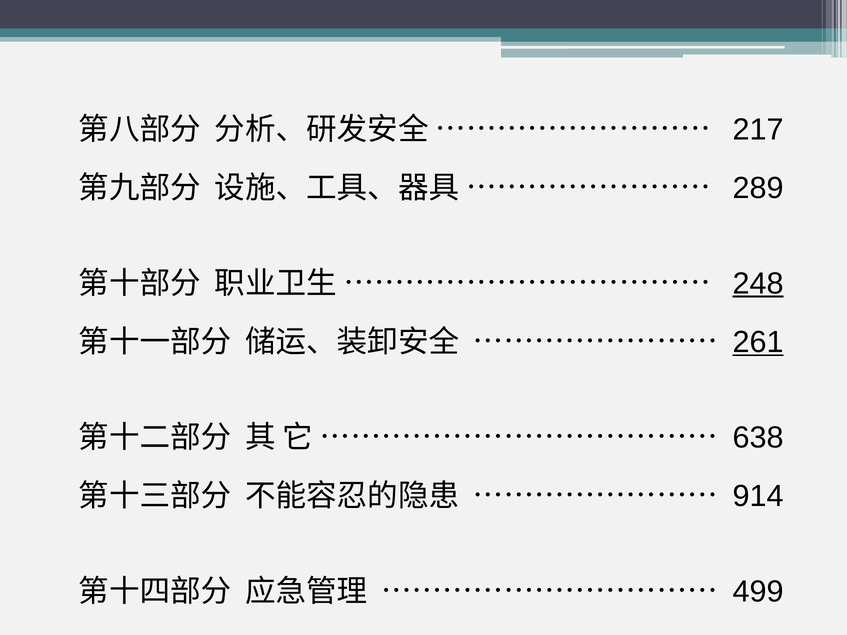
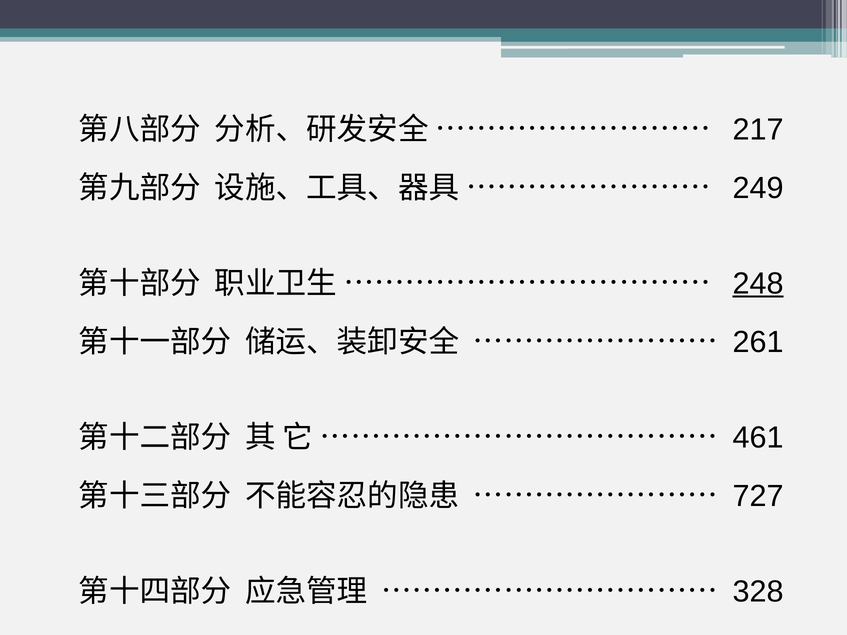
289: 289 -> 249
261 underline: present -> none
638: 638 -> 461
914: 914 -> 727
499: 499 -> 328
